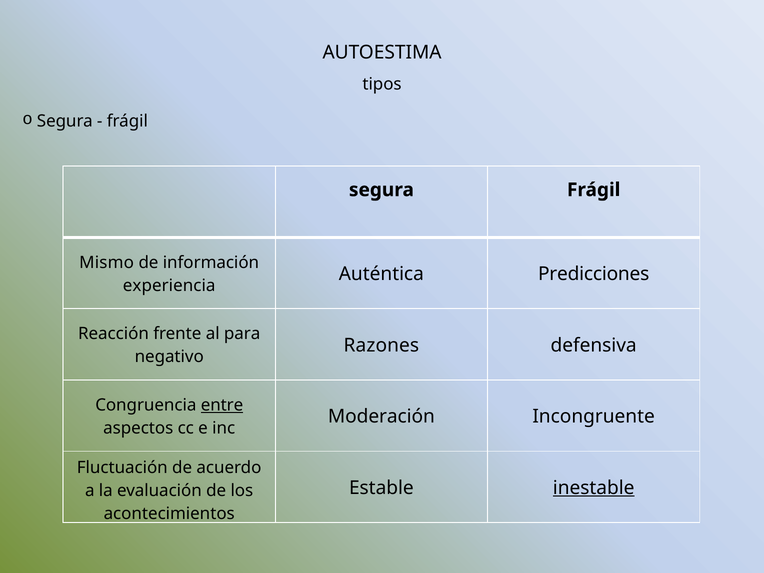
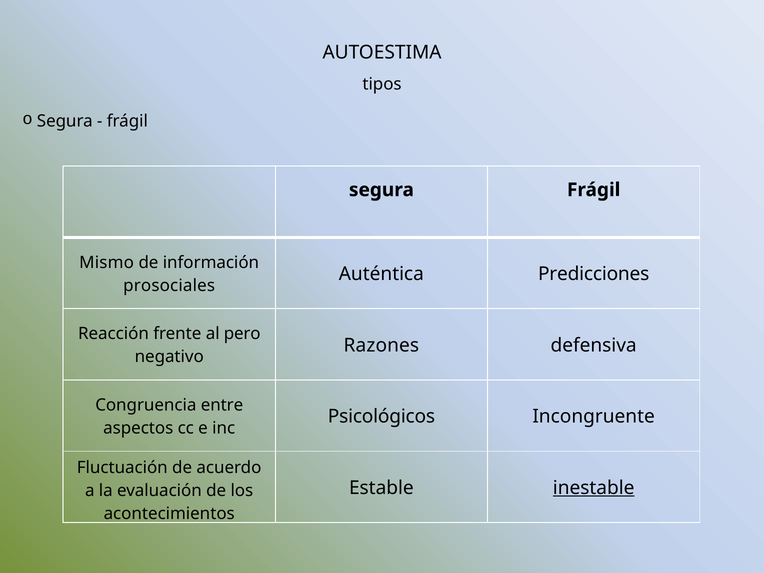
experiencia: experiencia -> prosociales
para: para -> pero
entre underline: present -> none
Moderación: Moderación -> Psicológicos
